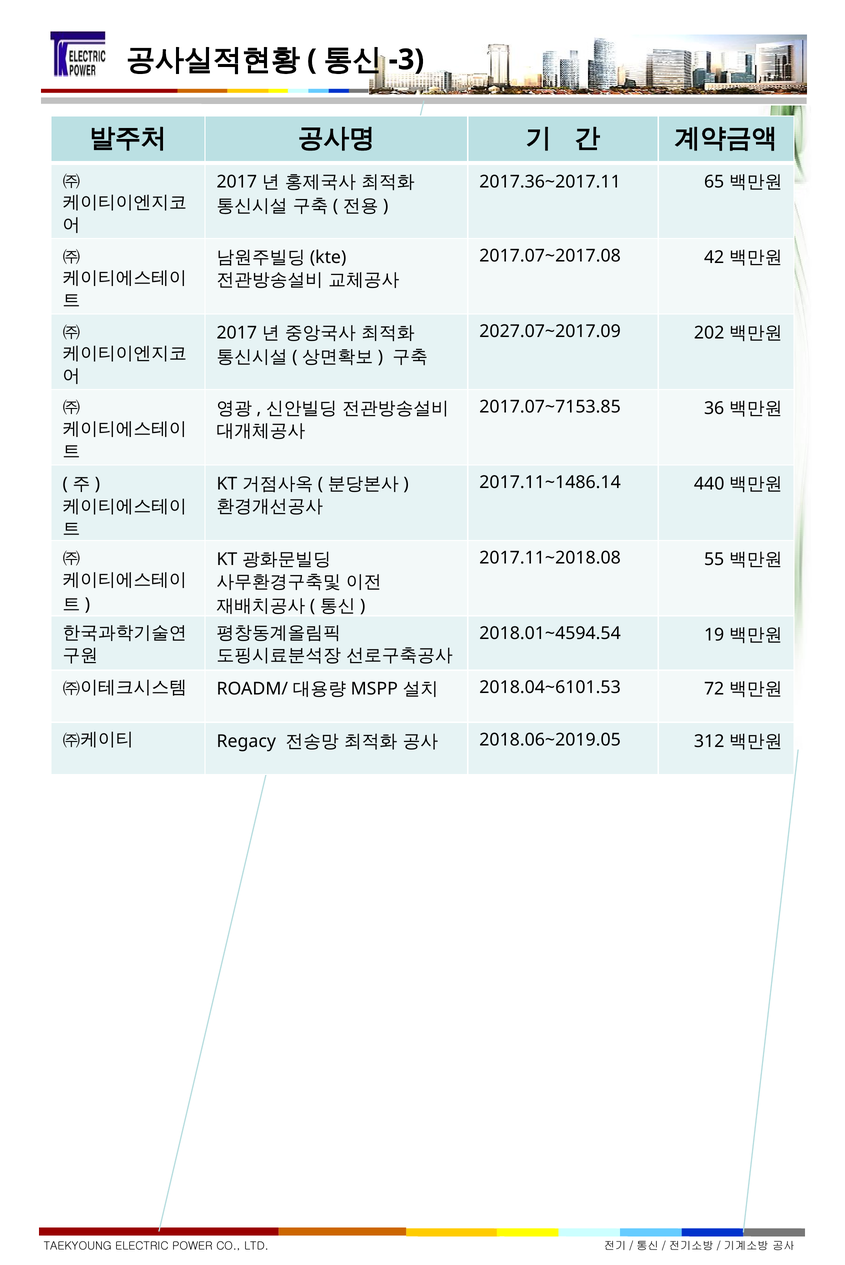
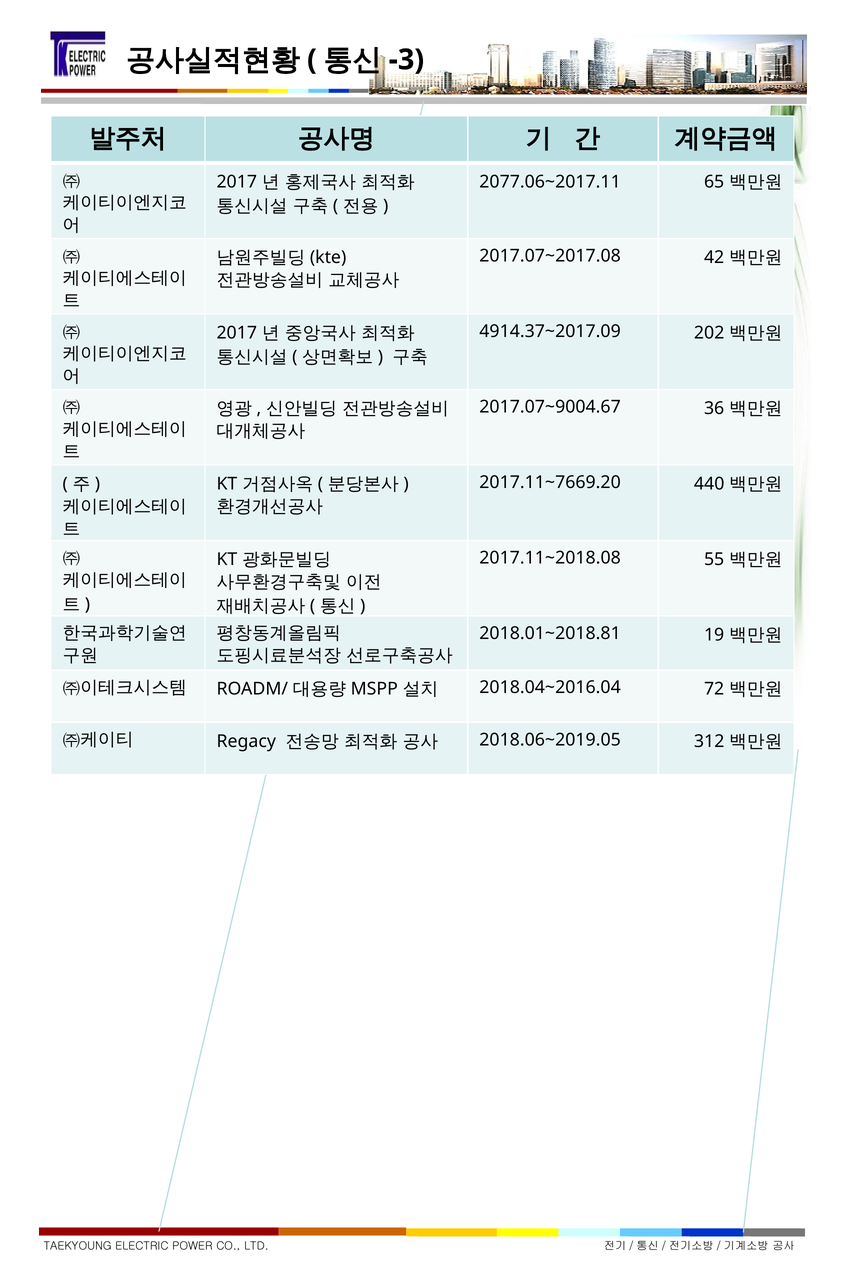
2017.36~2017.11: 2017.36~2017.11 -> 2077.06~2017.11
2027.07~2017.09: 2027.07~2017.09 -> 4914.37~2017.09
2017.07~7153.85: 2017.07~7153.85 -> 2017.07~9004.67
2017.11~1486.14: 2017.11~1486.14 -> 2017.11~7669.20
2018.01~4594.54: 2018.01~4594.54 -> 2018.01~2018.81
2018.04~6101.53: 2018.04~6101.53 -> 2018.04~2016.04
